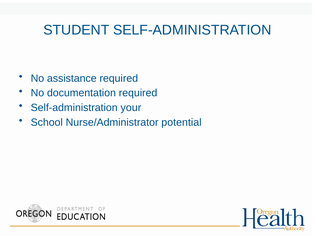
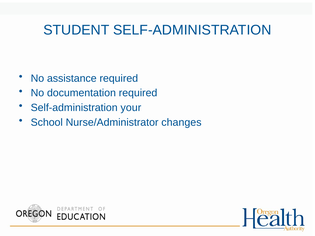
potential: potential -> changes
